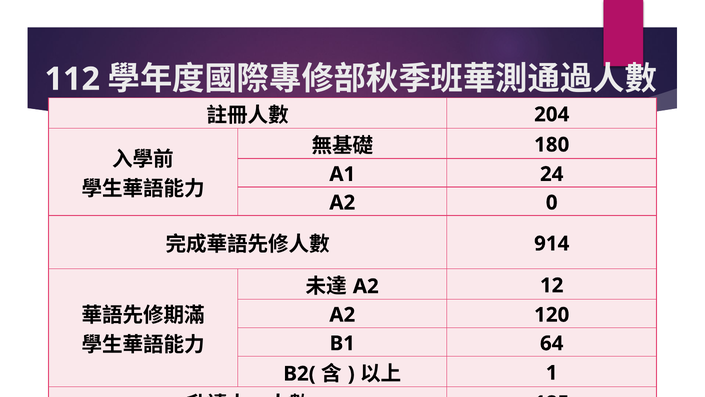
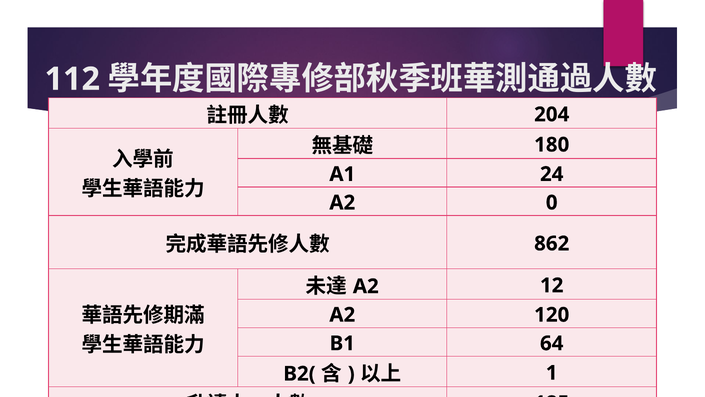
914: 914 -> 862
